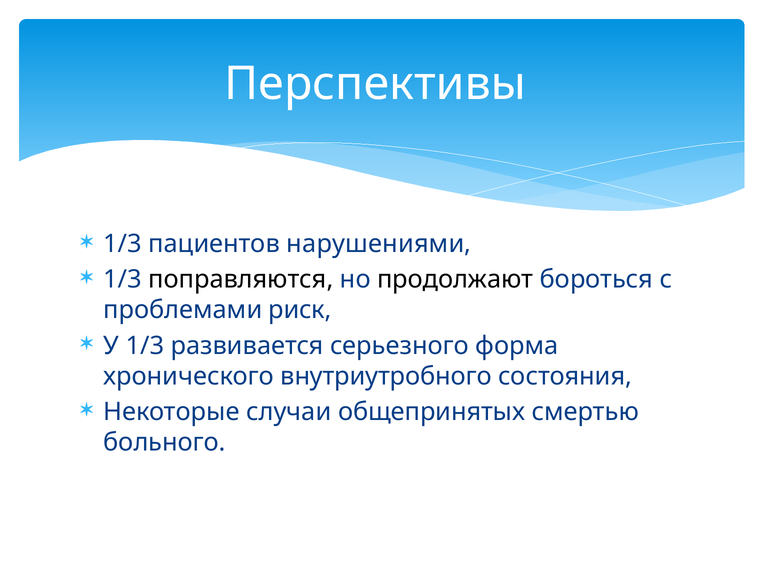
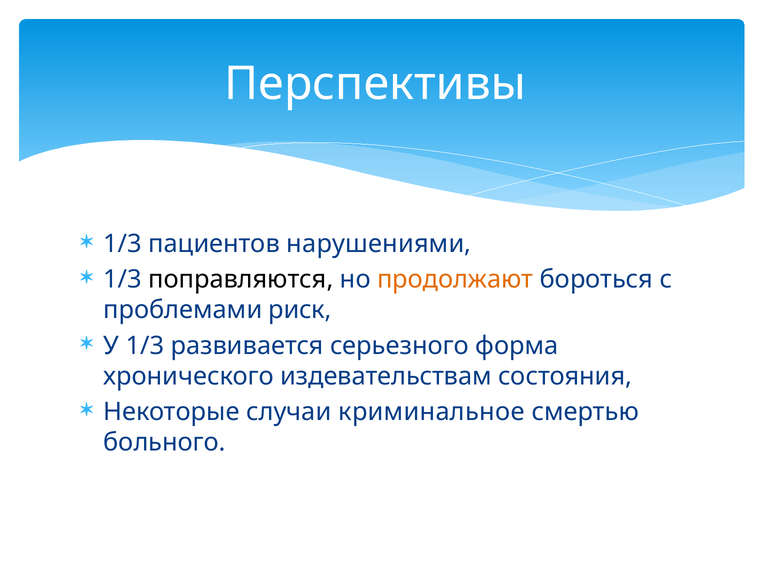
продолжают colour: black -> orange
внутриутробного: внутриутробного -> издевательствам
общепринятых: общепринятых -> криминальное
